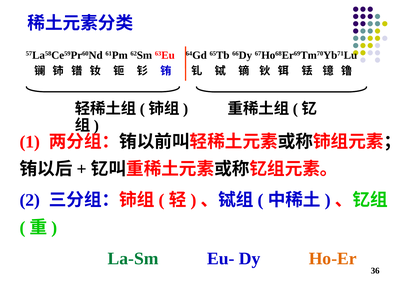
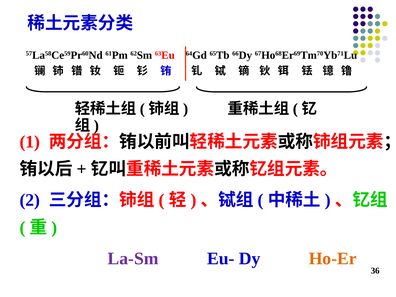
La-Sm colour: green -> purple
